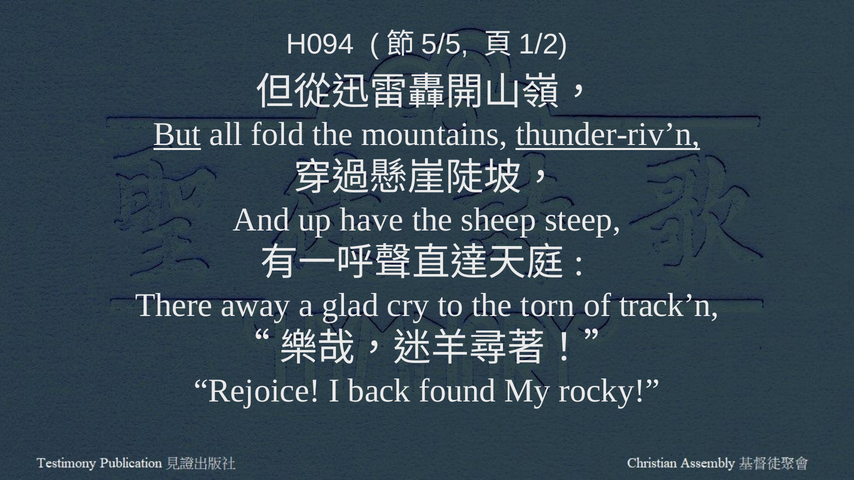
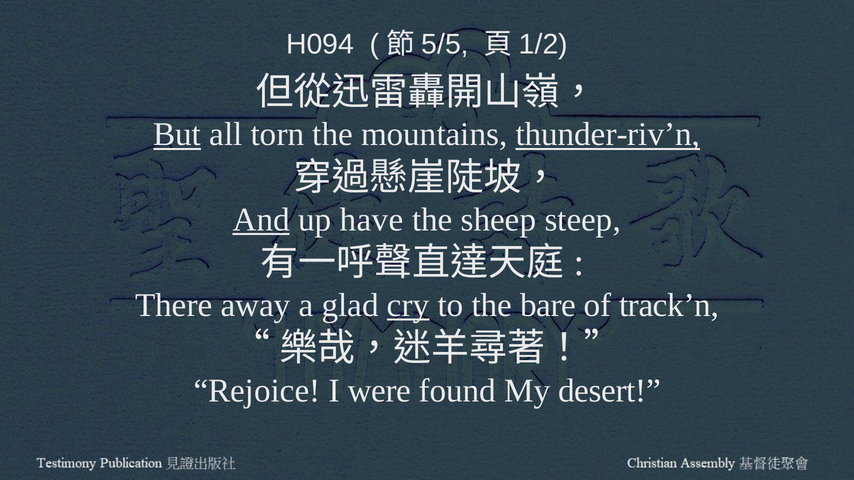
fold: fold -> torn
And underline: none -> present
cry underline: none -> present
torn: torn -> bare
back: back -> were
rocky: rocky -> desert
